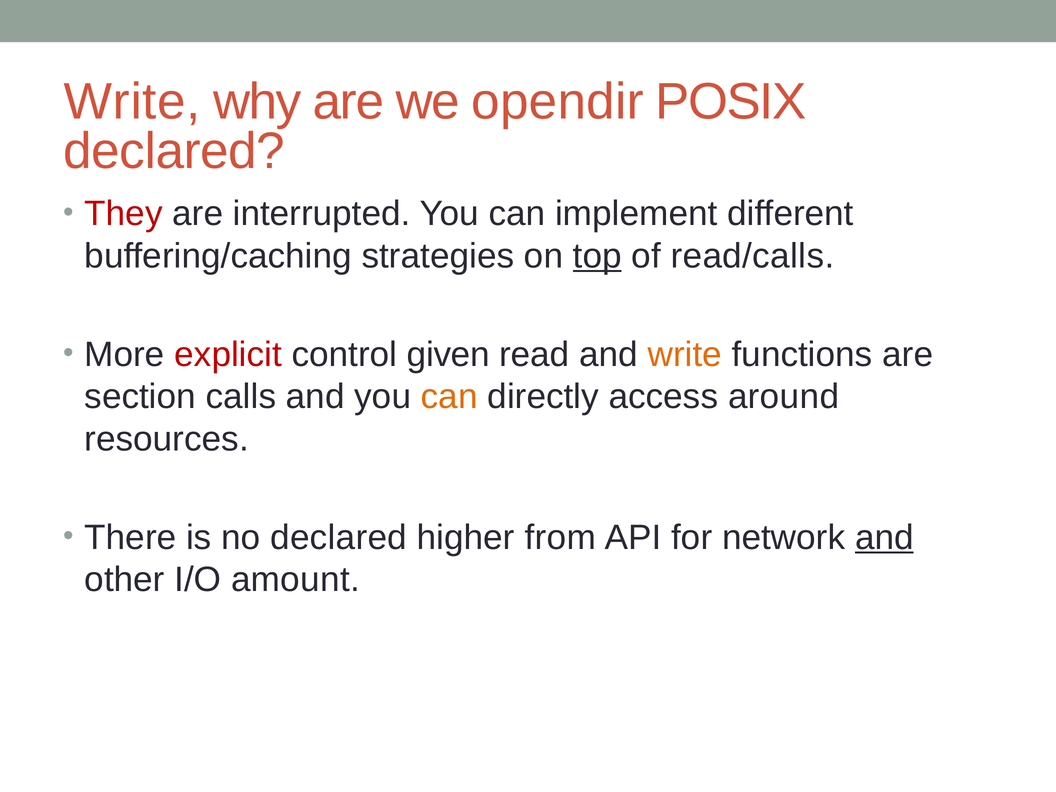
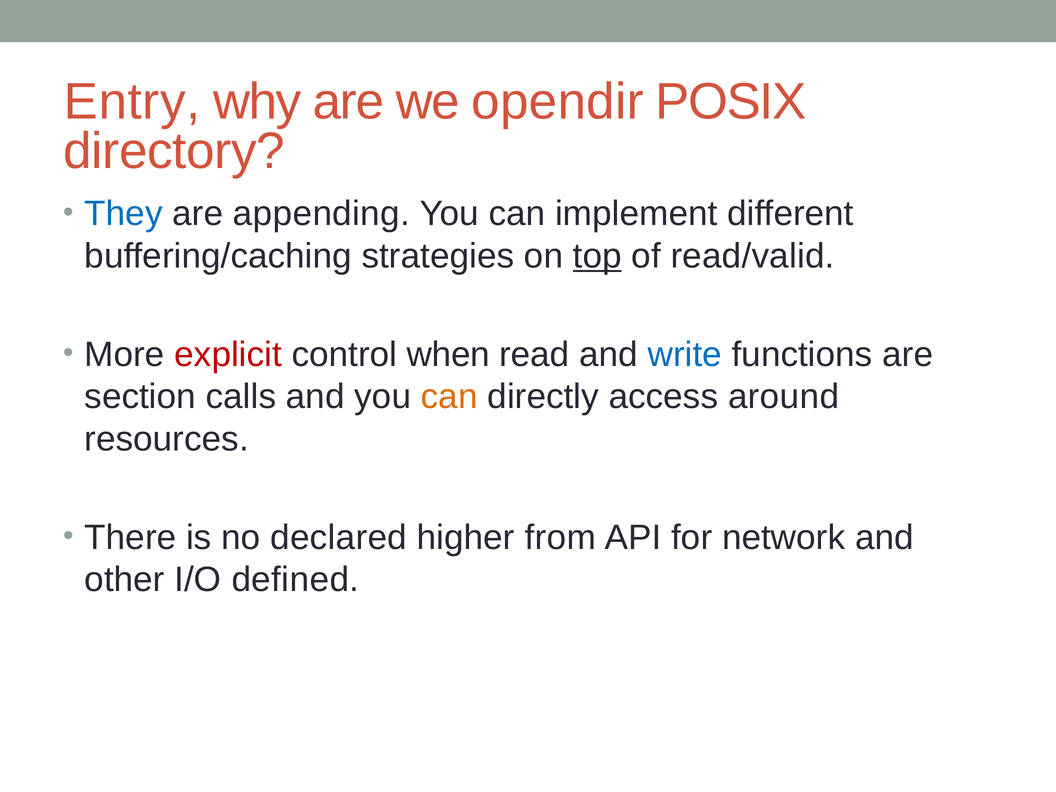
Write at (132, 102): Write -> Entry
declared at (174, 151): declared -> directory
They colour: red -> blue
interrupted: interrupted -> appending
read/calls: read/calls -> read/valid
given: given -> when
write at (685, 354) colour: orange -> blue
and at (884, 537) underline: present -> none
amount: amount -> defined
